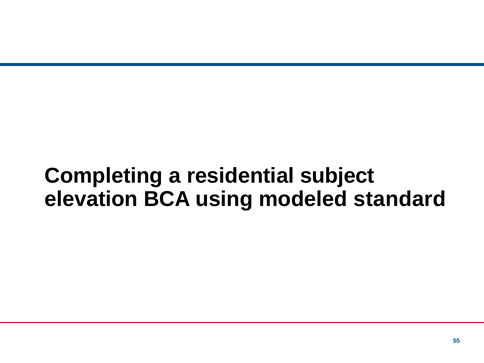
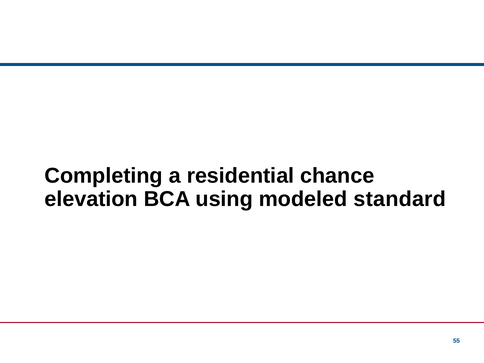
subject: subject -> chance
